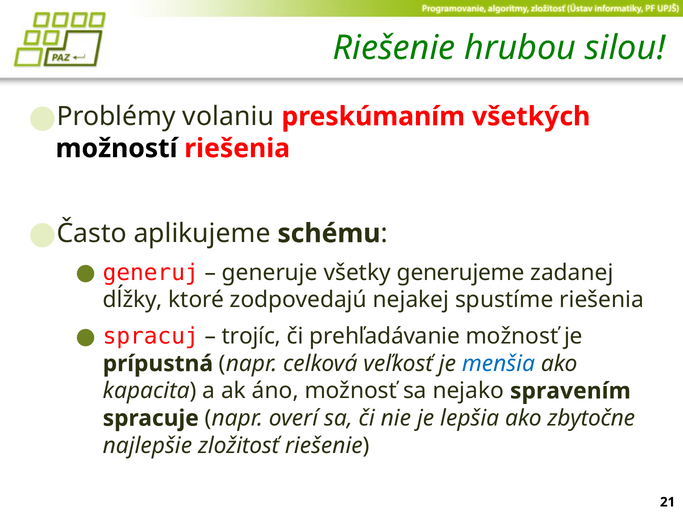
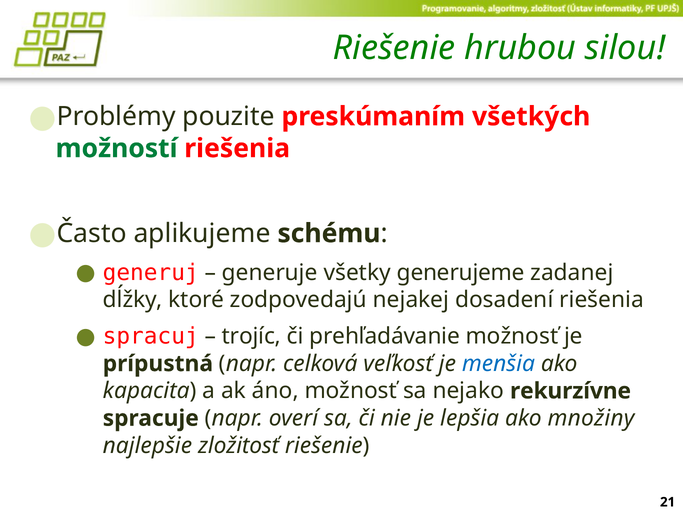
volaniu: volaniu -> pouzite
možností colour: black -> green
spustíme: spustíme -> dosadení
spravením: spravením -> rekurzívne
zbytočne: zbytočne -> množiny
